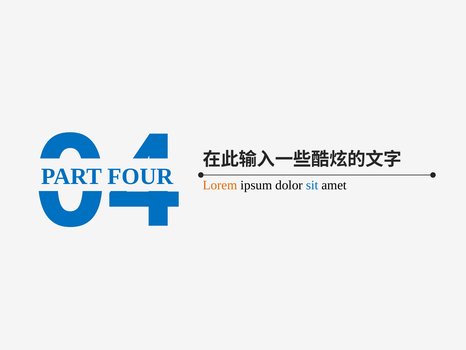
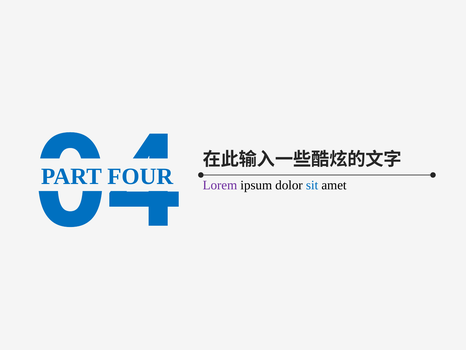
Lorem colour: orange -> purple
